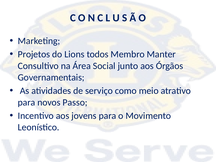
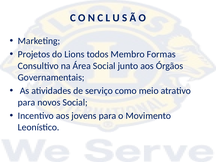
Manter: Manter -> Formas
novos Passo: Passo -> Social
